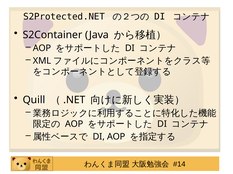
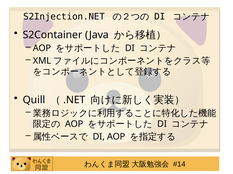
S2Protected.NET: S2Protected.NET -> S2Injection.NET
